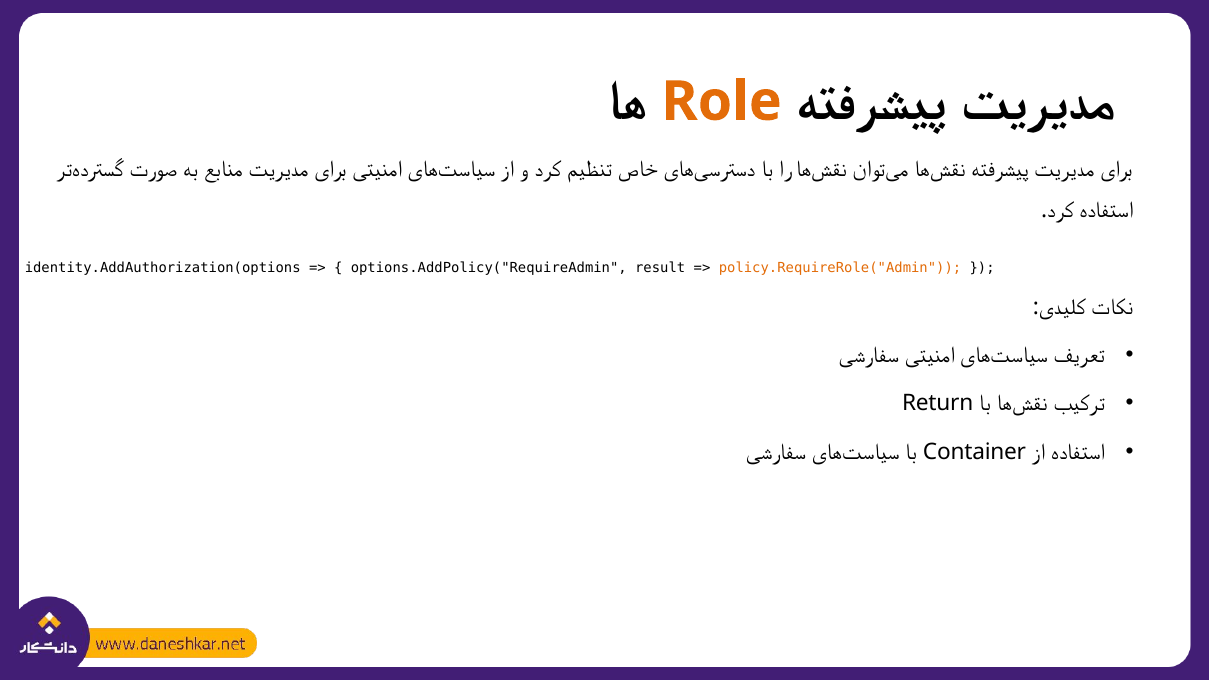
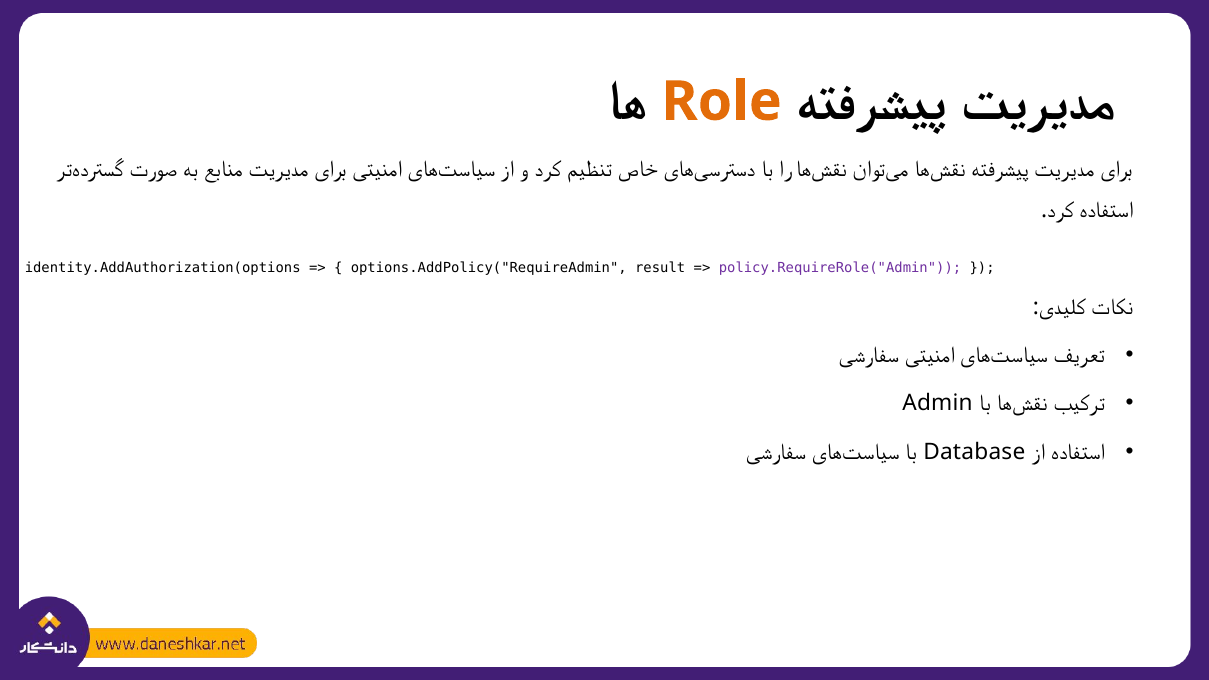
policy.RequireRole("Admin colour: orange -> purple
Return: Return -> Admin
Container: Container -> Database
